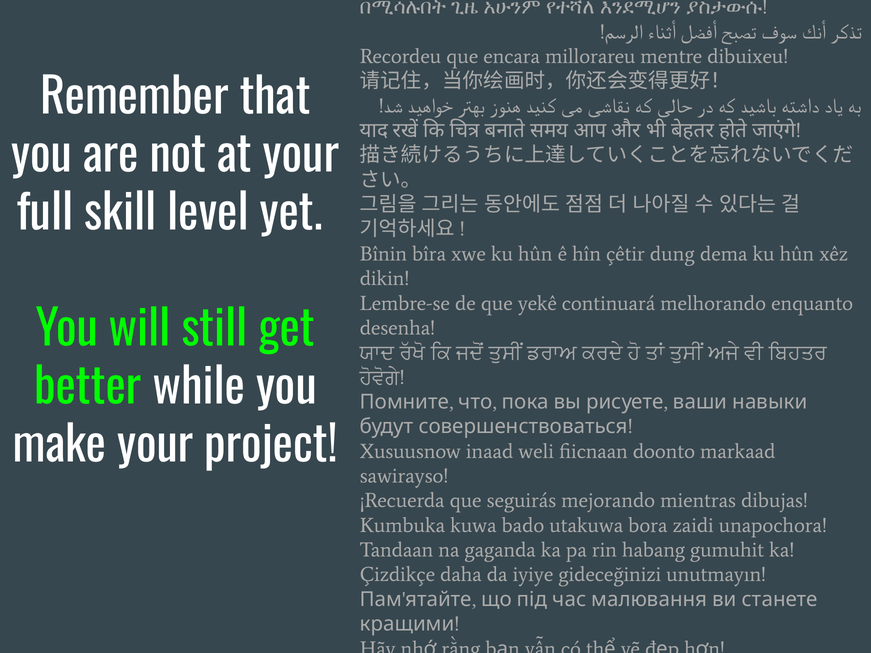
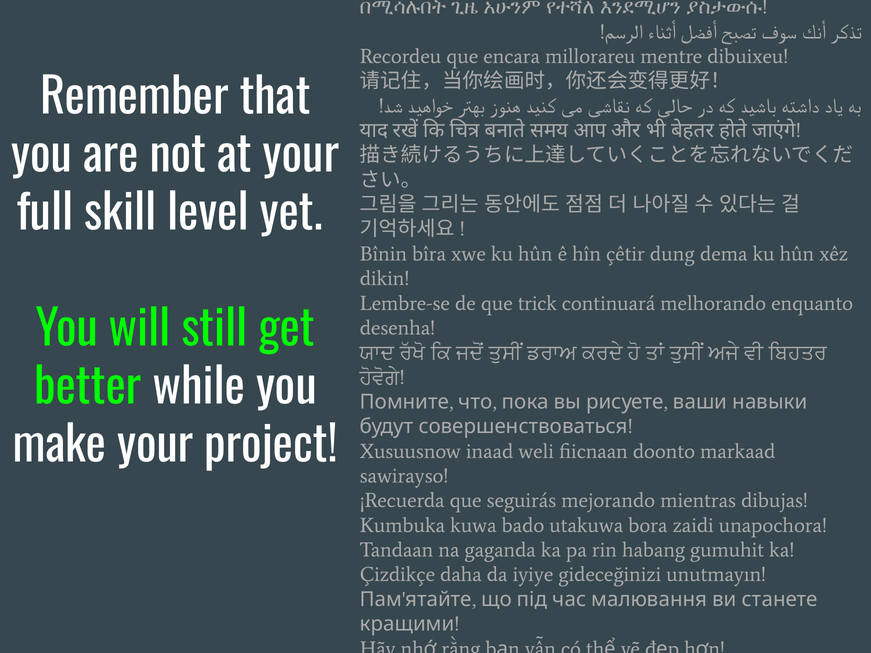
yekê: yekê -> trick
